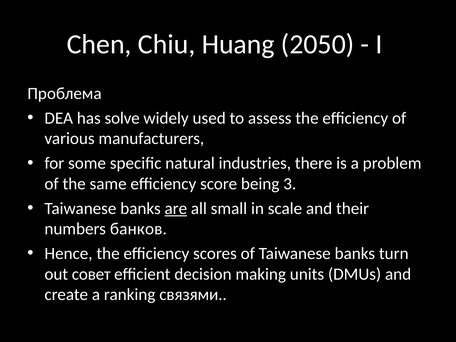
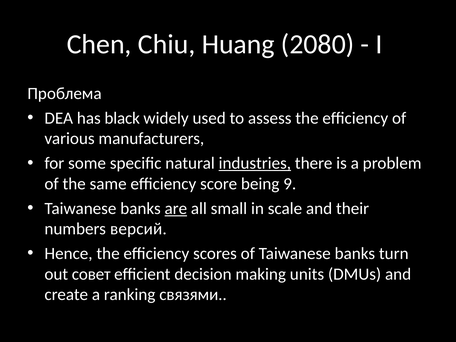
2050: 2050 -> 2080
solve: solve -> black
industries underline: none -> present
3: 3 -> 9
банков: банков -> версий
